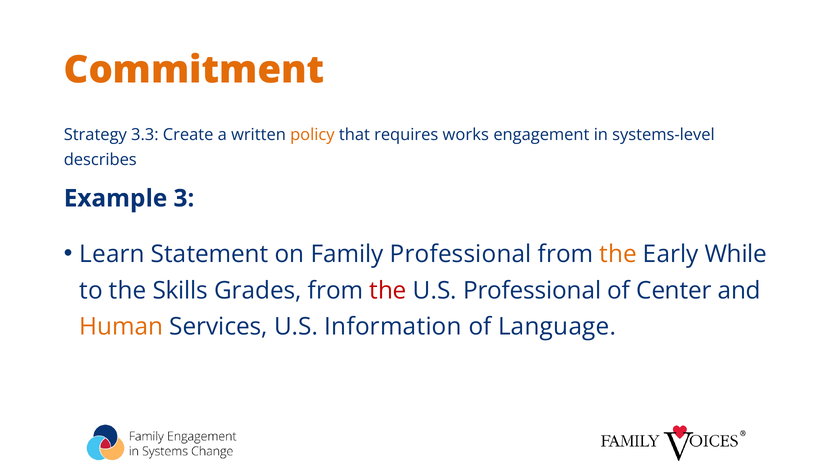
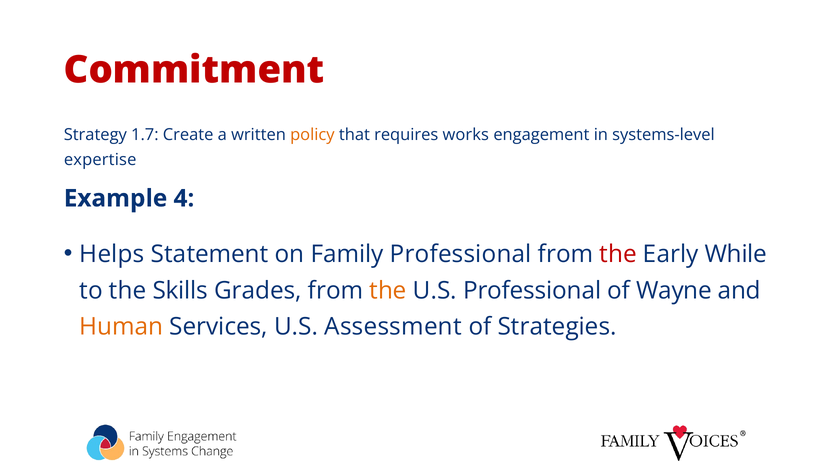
Commitment colour: orange -> red
3.3: 3.3 -> 1.7
describes: describes -> expertise
3: 3 -> 4
Learn: Learn -> Helps
the at (618, 254) colour: orange -> red
the at (388, 290) colour: red -> orange
Center: Center -> Wayne
Information: Information -> Assessment
Language: Language -> Strategies
